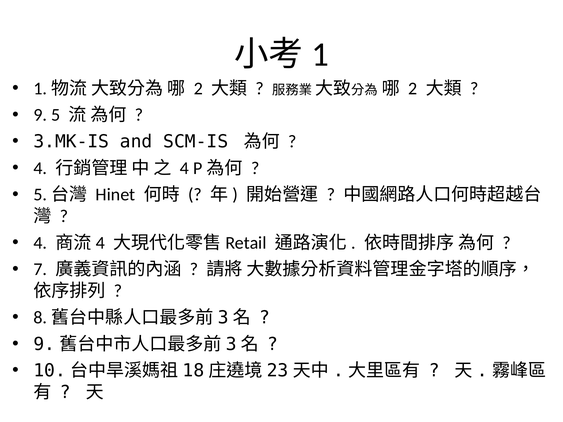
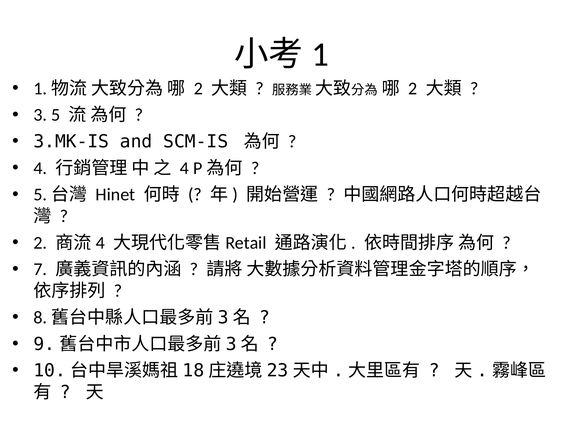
9: 9 -> 3
4 at (40, 243): 4 -> 2
